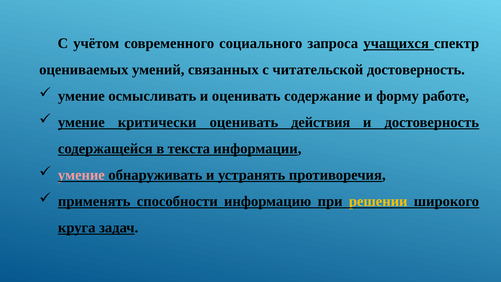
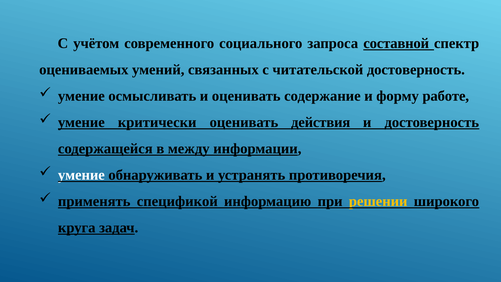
учащихся: учащихся -> составной
текста: текста -> между
умение at (81, 175) colour: pink -> white
способности: способности -> спецификой
